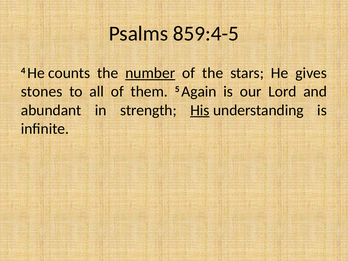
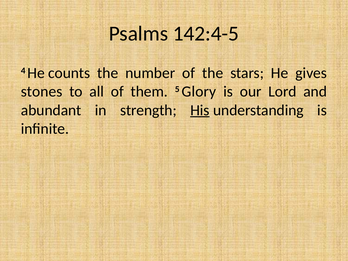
859:4-5: 859:4-5 -> 142:4-5
number underline: present -> none
Again: Again -> Glory
